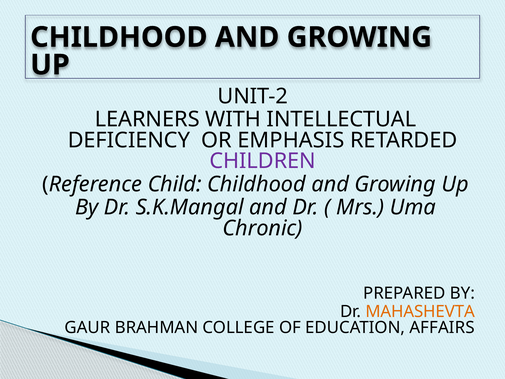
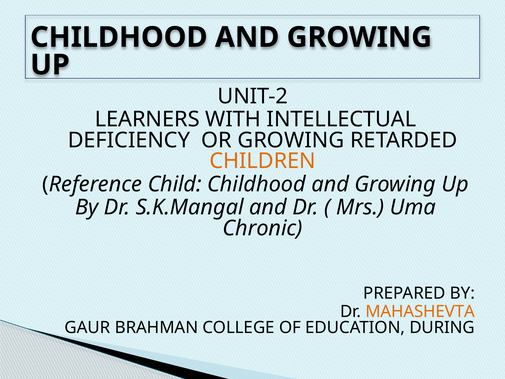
OR EMPHASIS: EMPHASIS -> GROWING
CHILDREN colour: purple -> orange
AFFAIRS: AFFAIRS -> DURING
